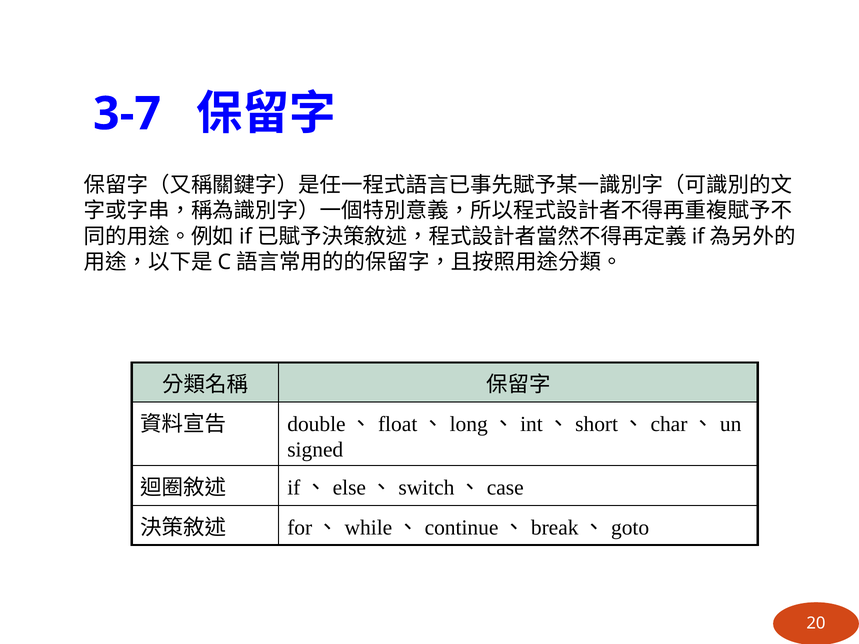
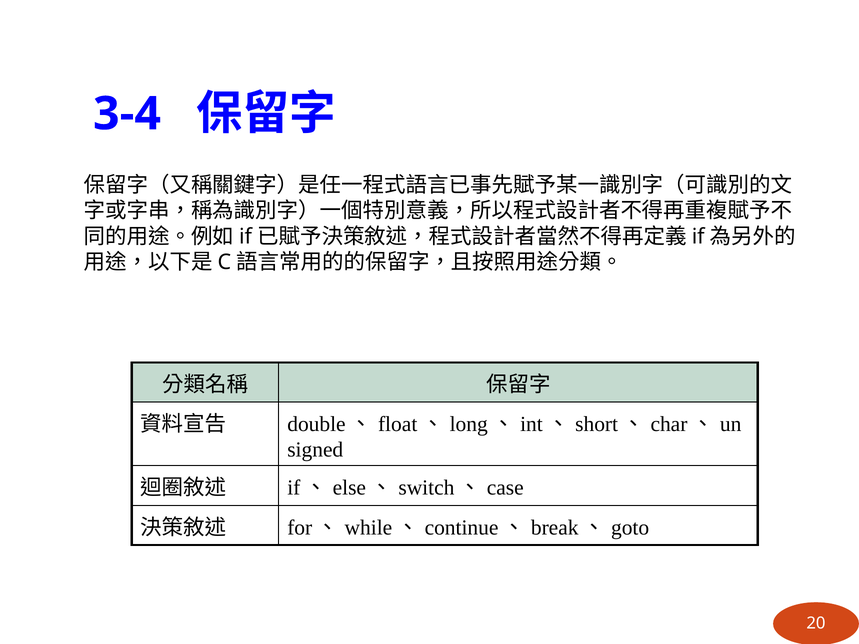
3-7: 3-7 -> 3-4
